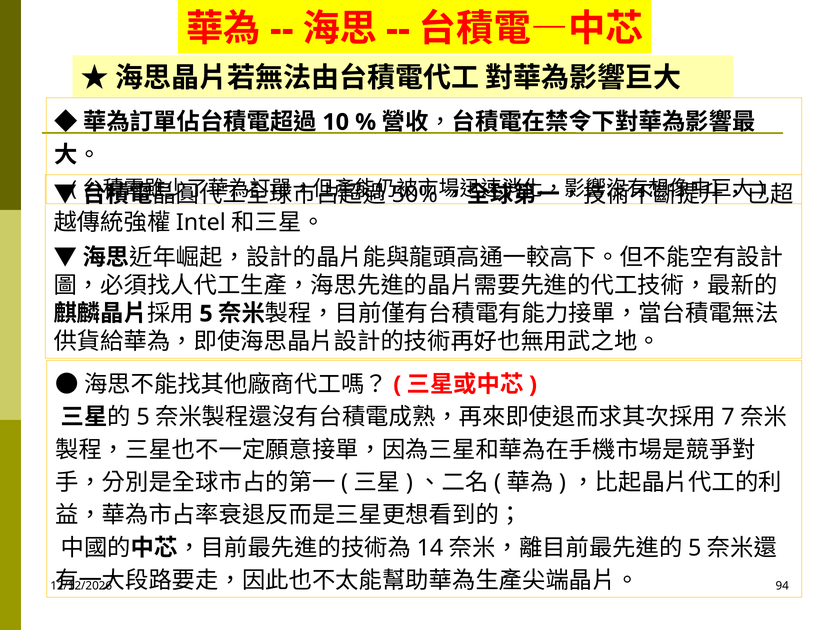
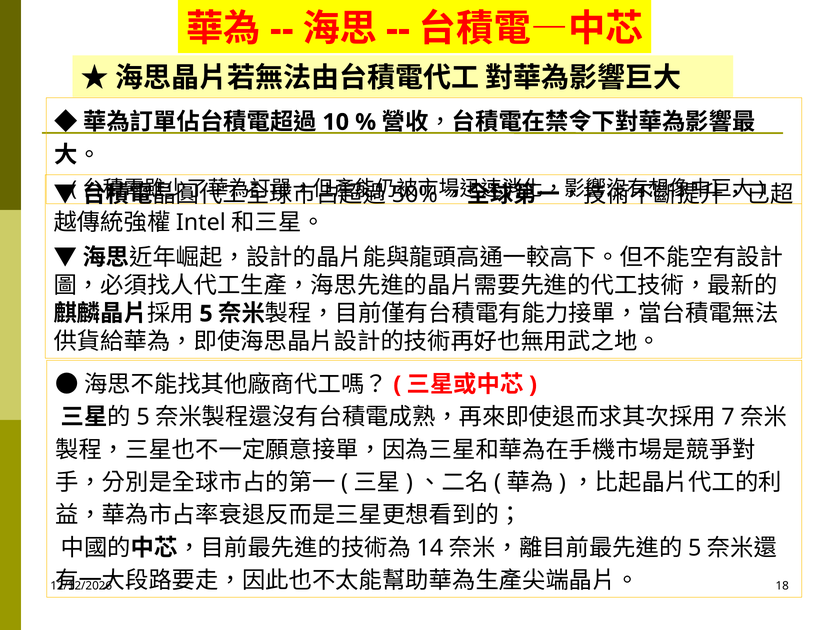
94: 94 -> 18
